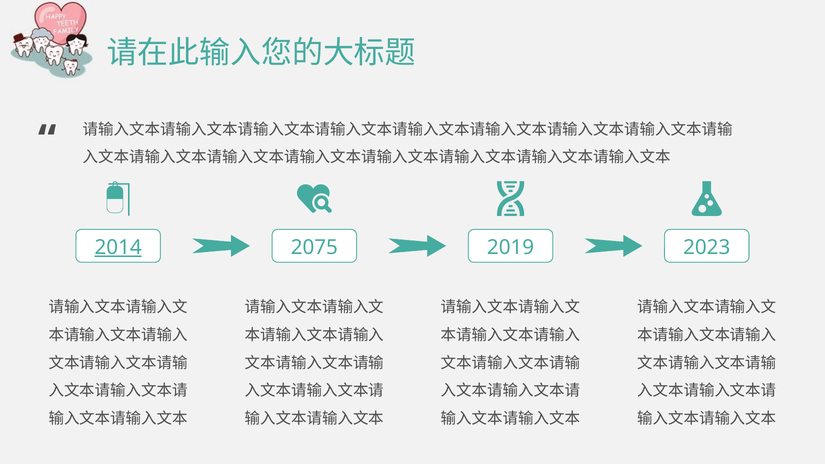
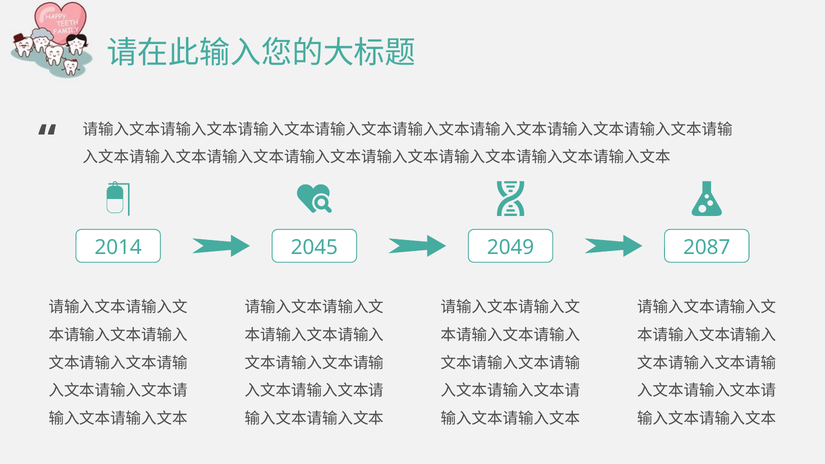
2014 underline: present -> none
2075: 2075 -> 2045
2019: 2019 -> 2049
2023: 2023 -> 2087
